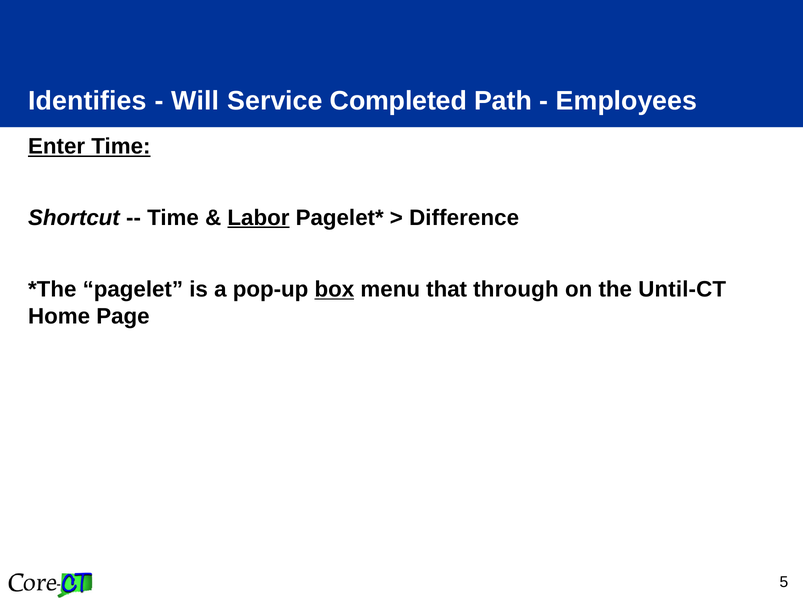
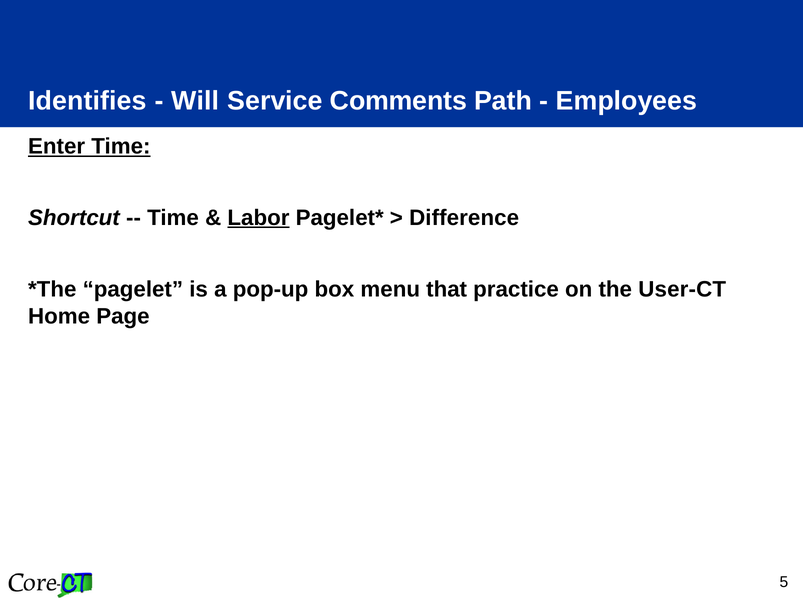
Completed: Completed -> Comments
box underline: present -> none
through: through -> practice
Until-CT: Until-CT -> User-CT
